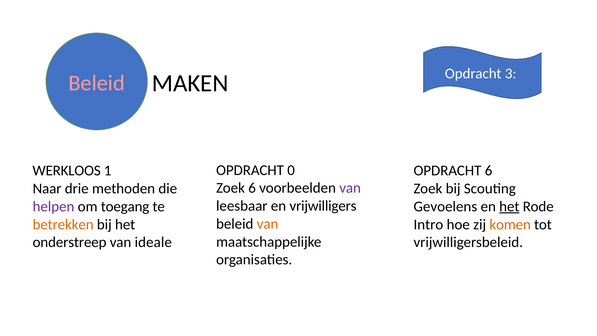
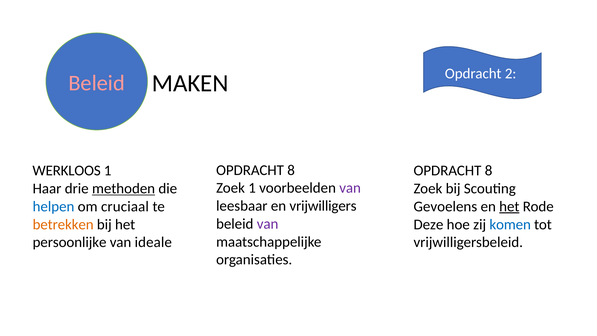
3: 3 -> 2
0 at (291, 170): 0 -> 8
6 at (489, 171): 6 -> 8
Zoek 6: 6 -> 1
Naar: Naar -> Haar
methoden underline: none -> present
helpen colour: purple -> blue
toegang: toegang -> cruciaal
van at (268, 224) colour: orange -> purple
Intro: Intro -> Deze
komen colour: orange -> blue
onderstreep: onderstreep -> persoonlijke
